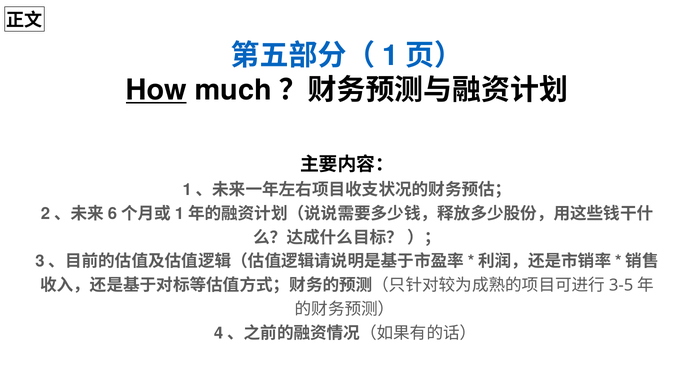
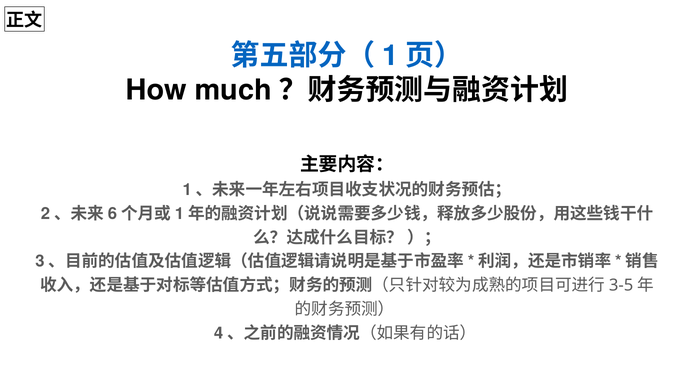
How underline: present -> none
